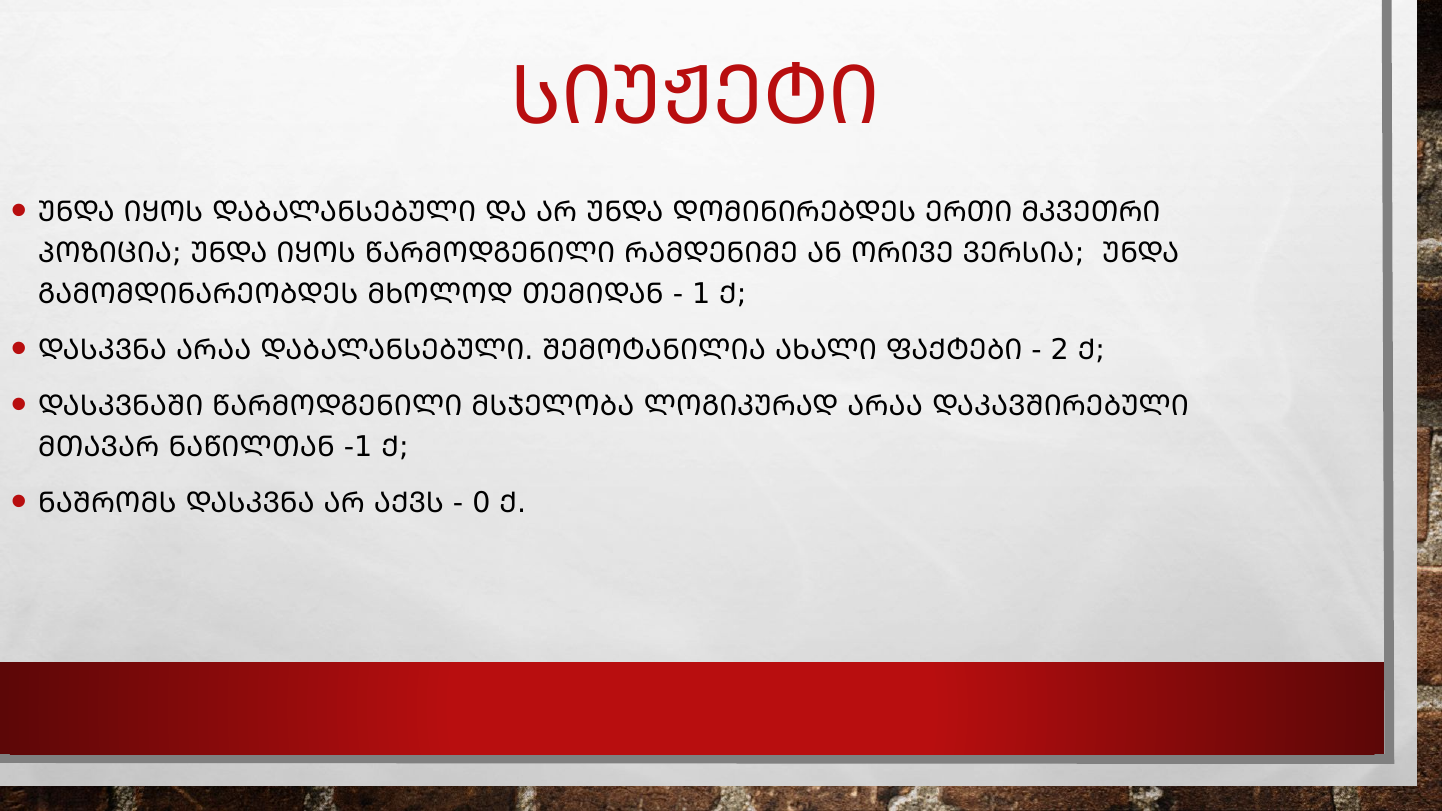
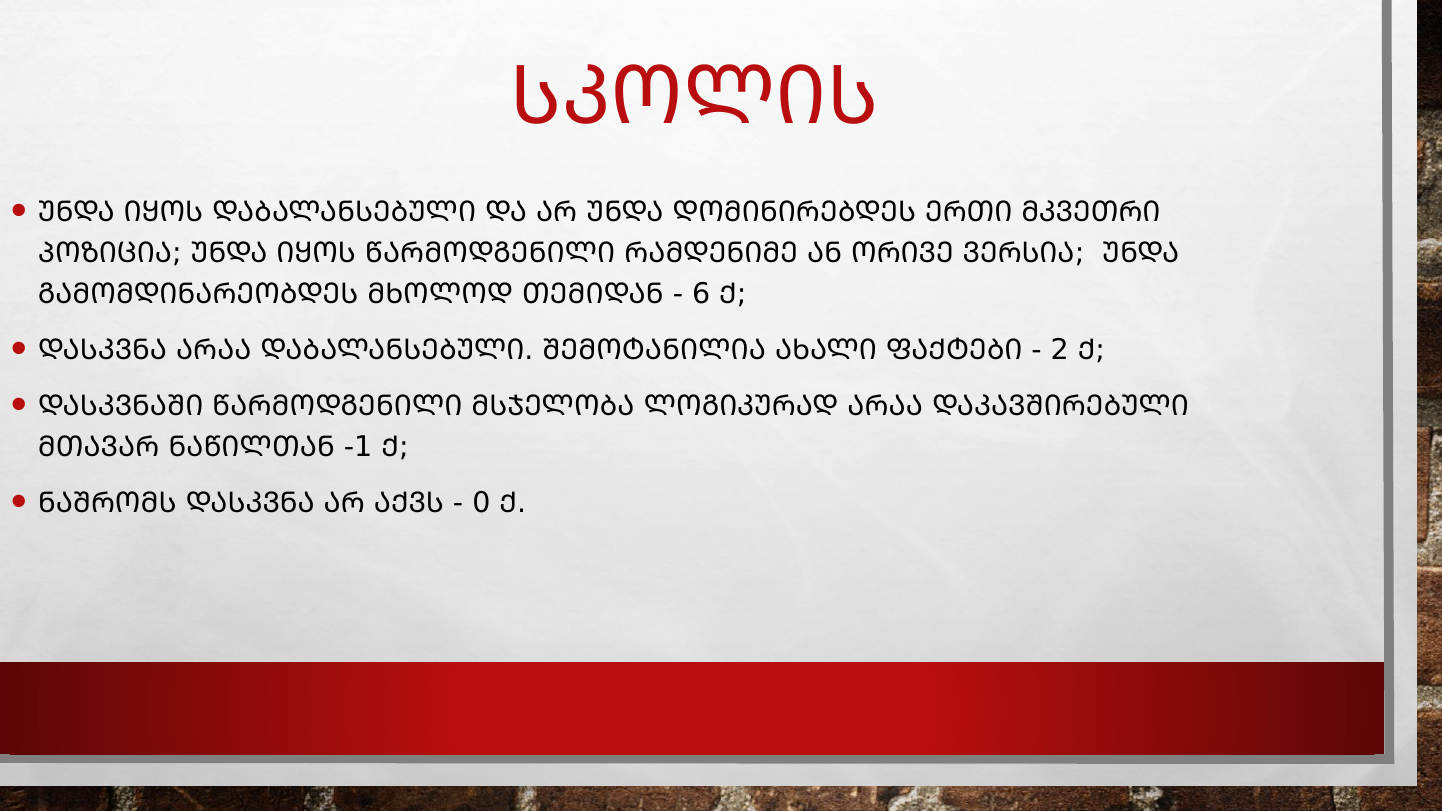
ᲡᲘᲣᲟᲔᲢᲘ: ᲡᲘᲣᲟᲔᲢᲘ -> ᲡᲙᲝᲚᲘᲡ
1: 1 -> 6
